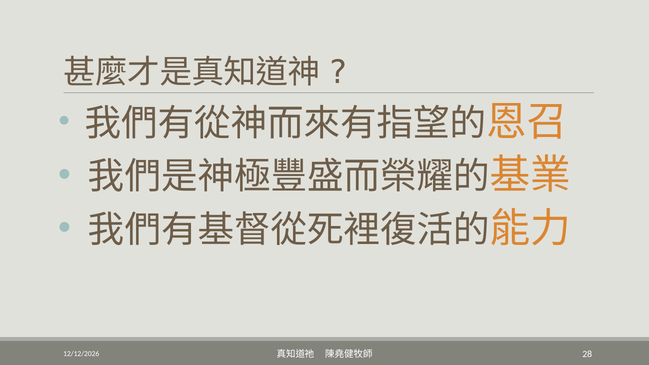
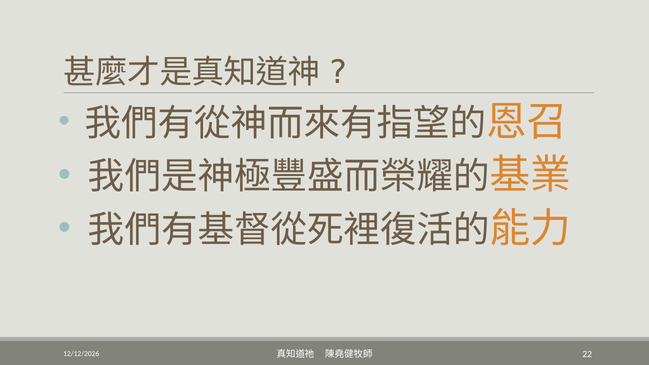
28: 28 -> 22
